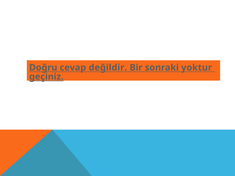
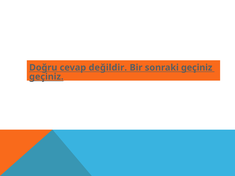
sonraki yoktur: yoktur -> geçiniz
